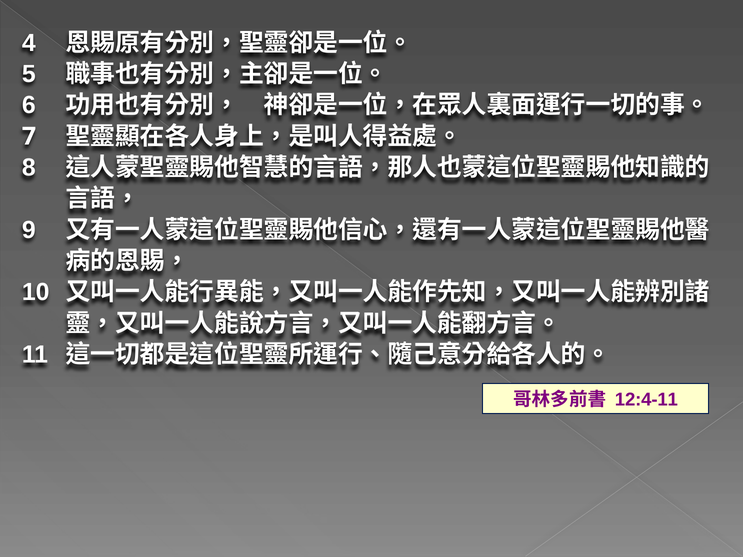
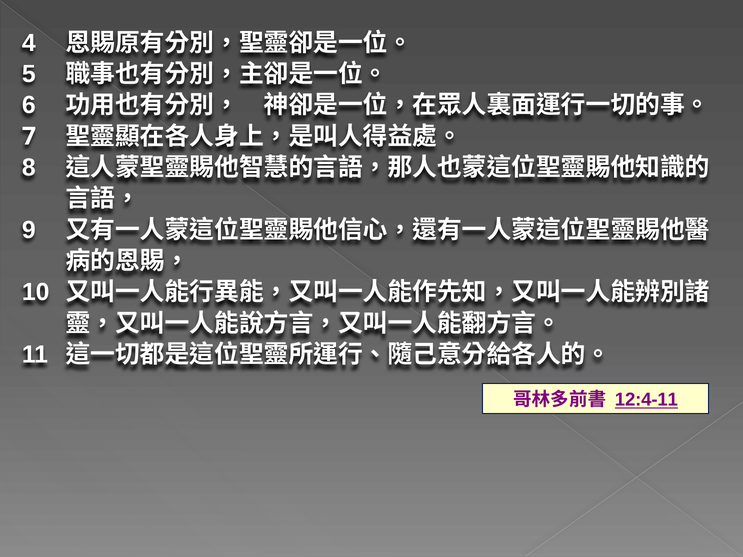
12:4-11 underline: none -> present
